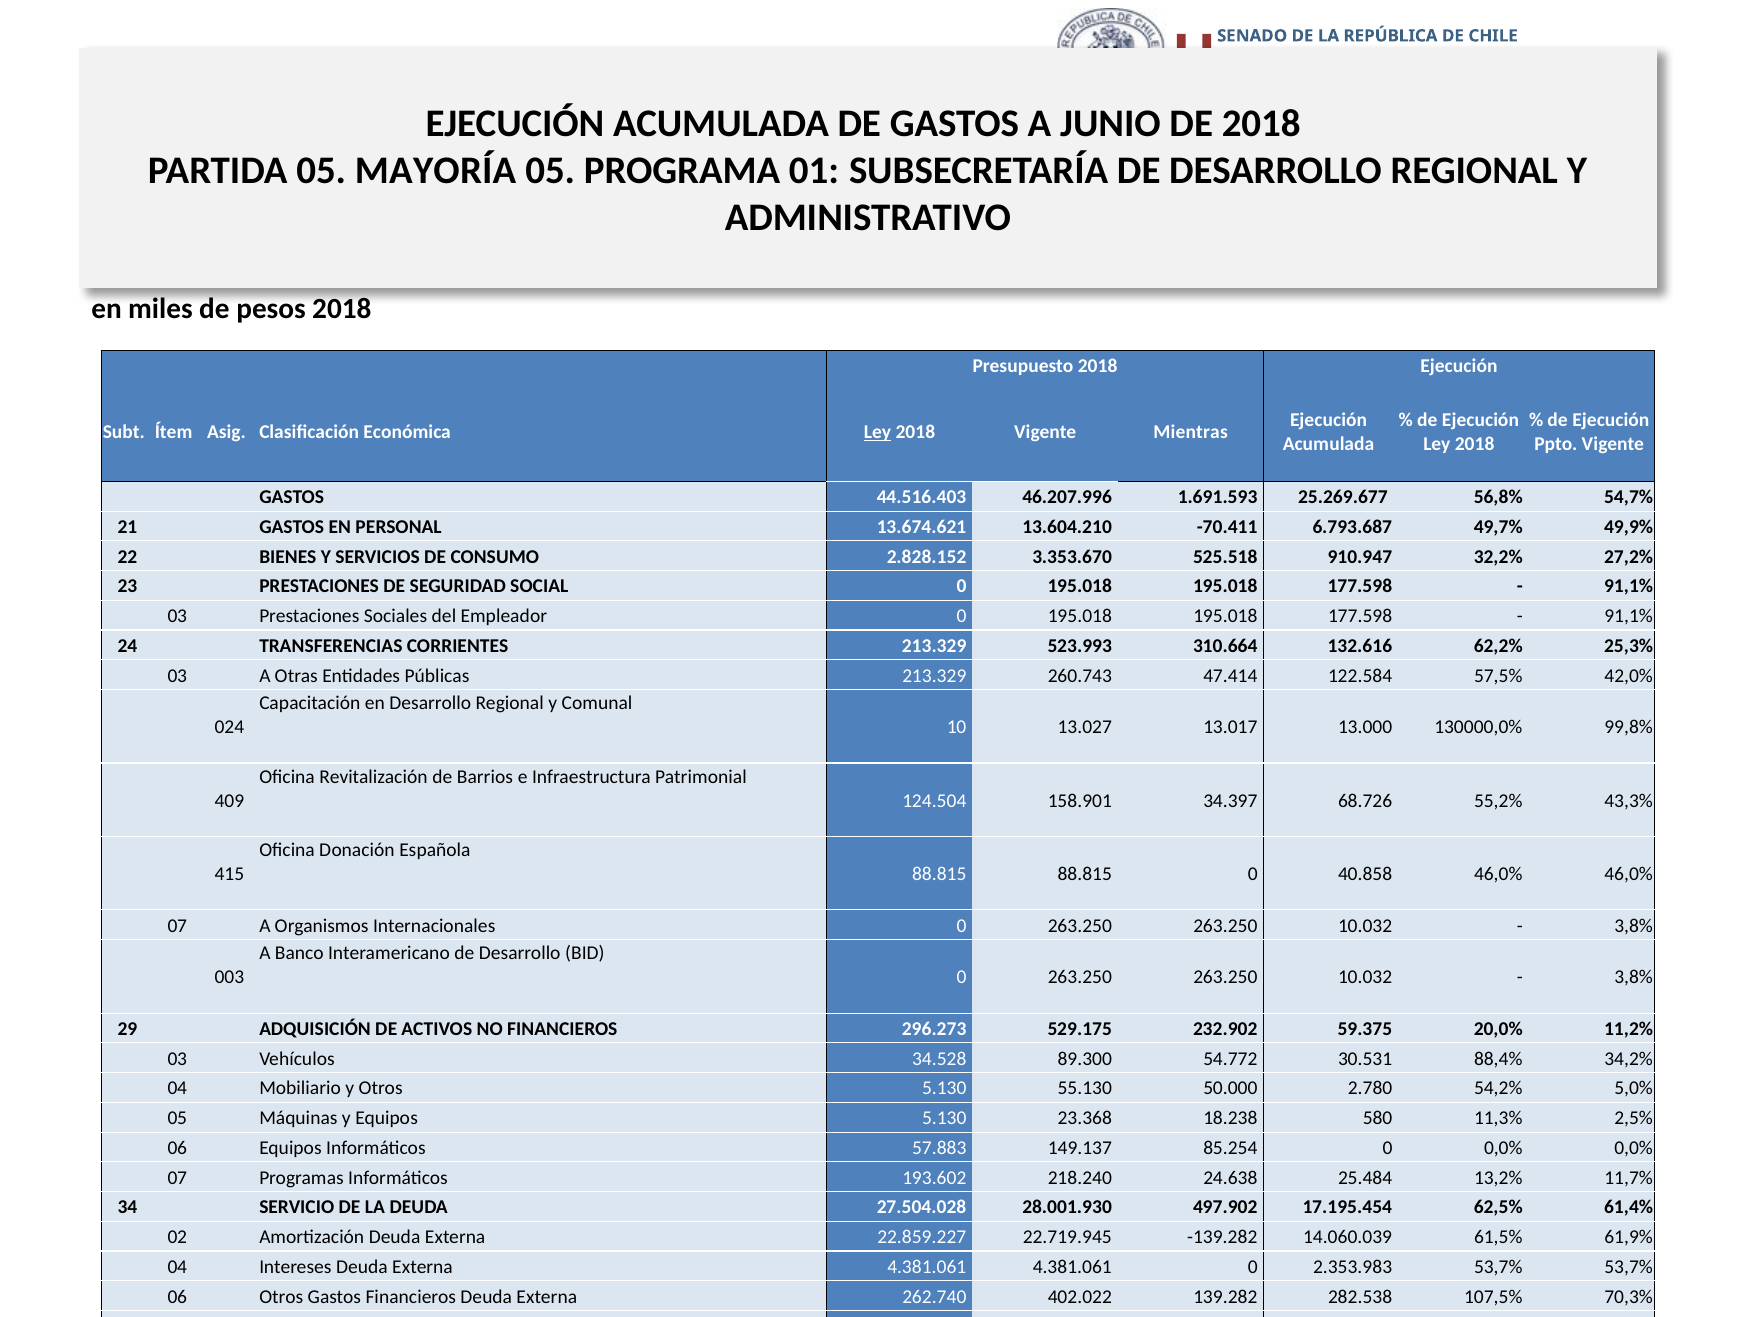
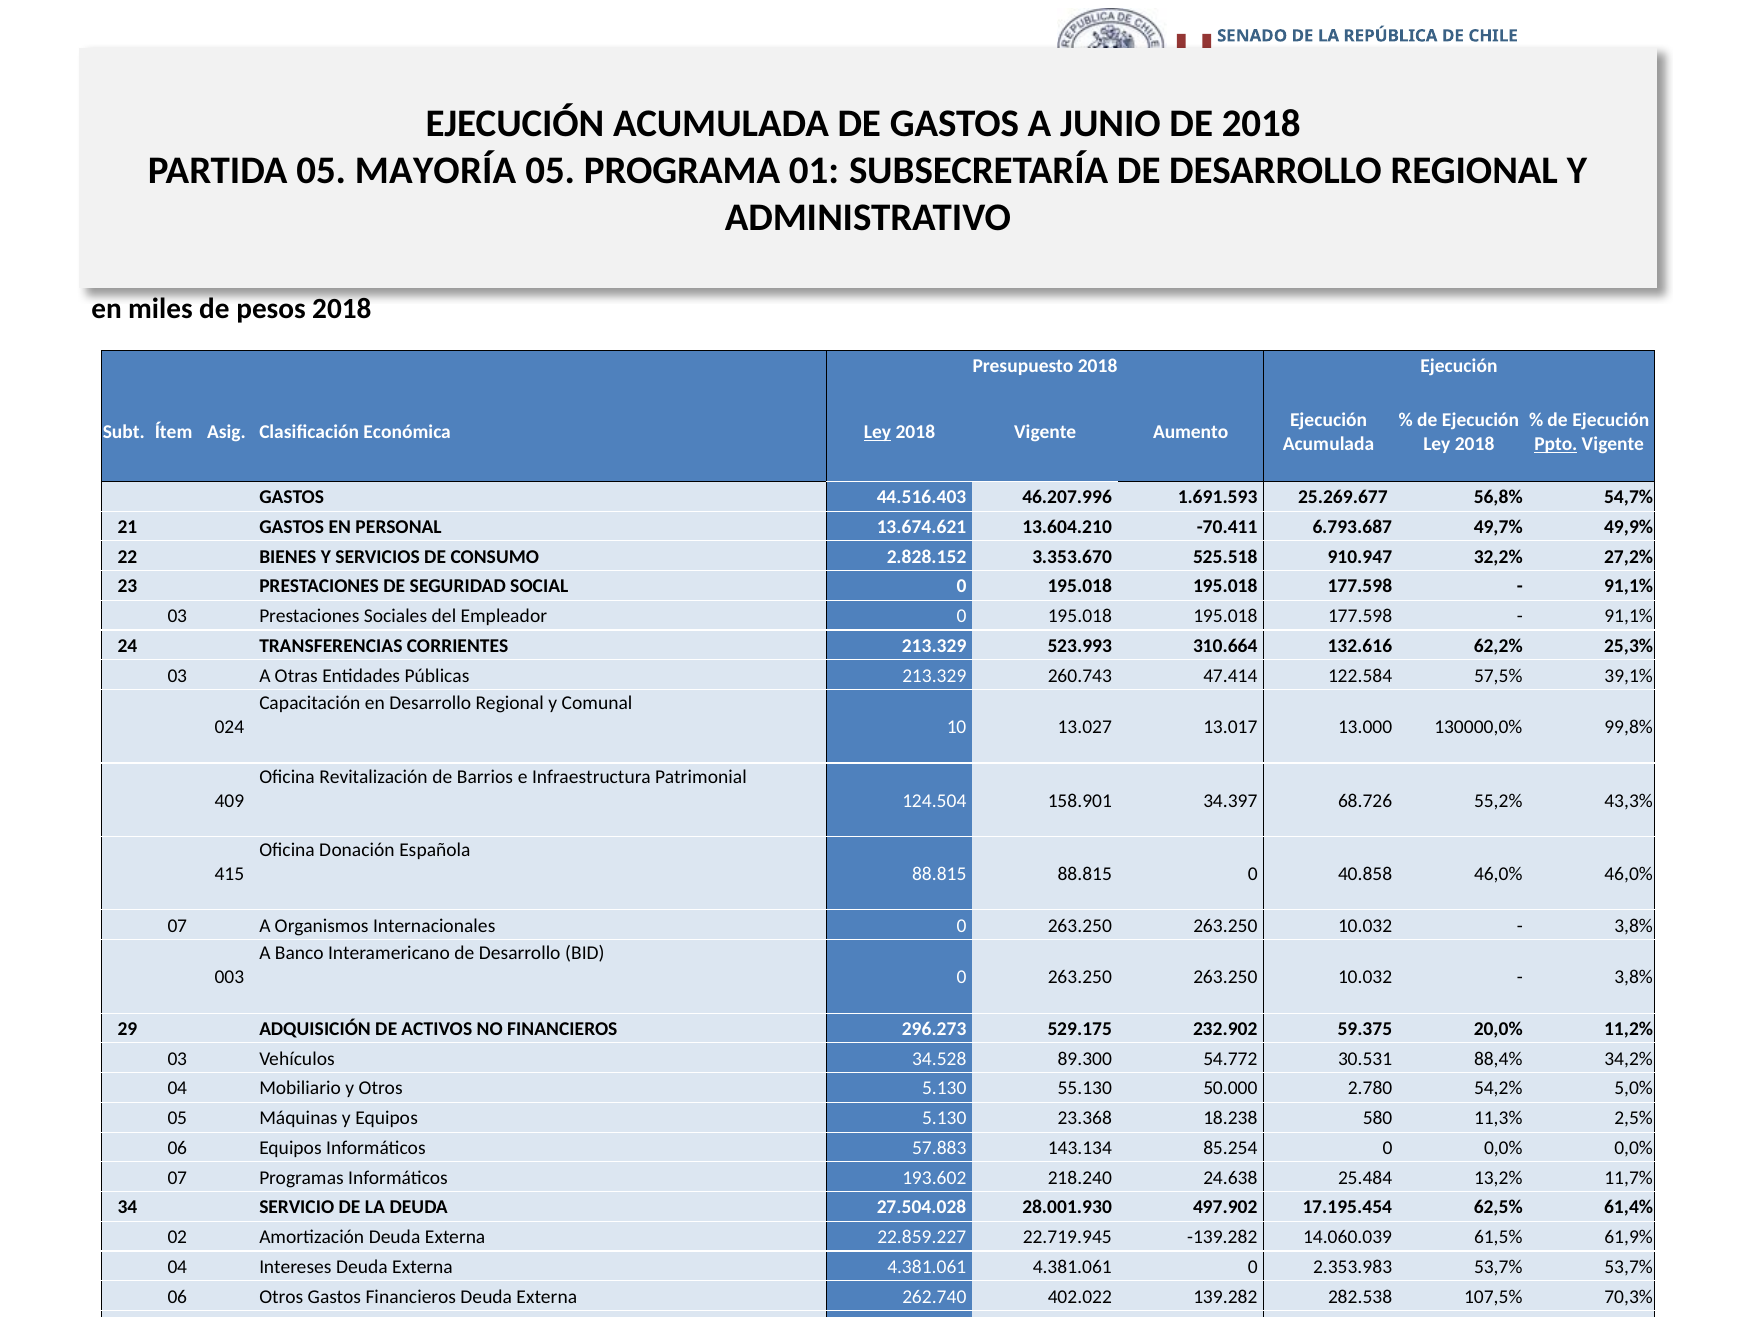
Mientras: Mientras -> Aumento
Ppto underline: none -> present
42,0%: 42,0% -> 39,1%
149.137: 149.137 -> 143.134
